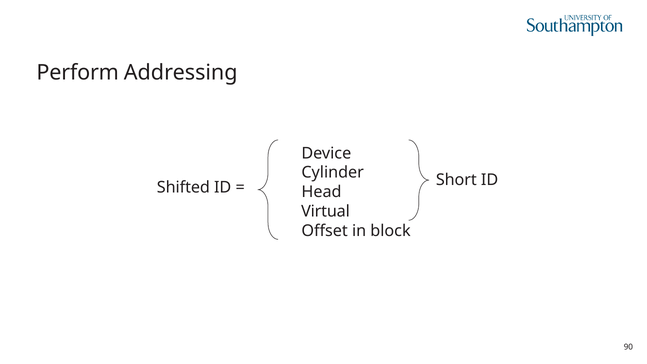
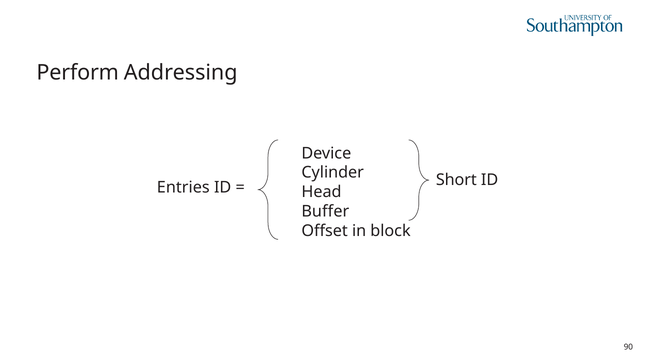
Shifted: Shifted -> Entries
Virtual: Virtual -> Buffer
